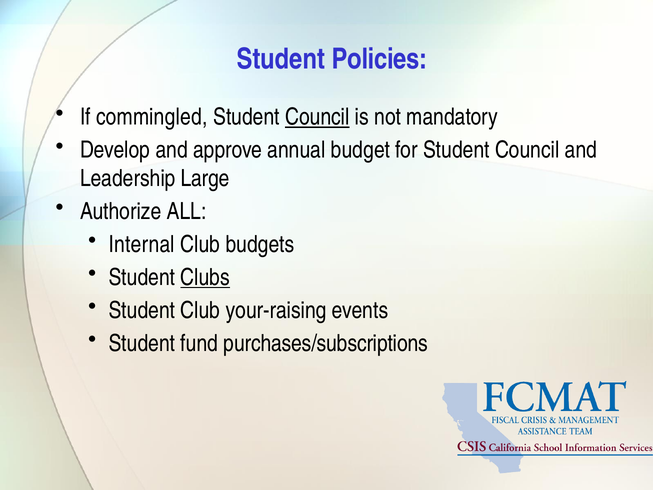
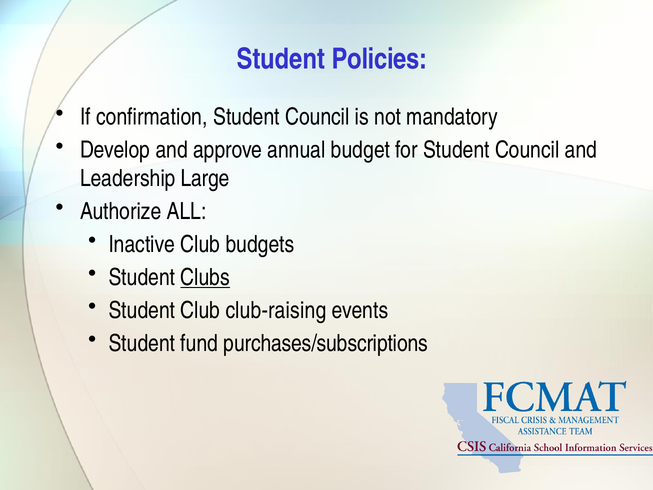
commingled: commingled -> confirmation
Council at (317, 117) underline: present -> none
Internal: Internal -> Inactive
your-raising: your-raising -> club-raising
